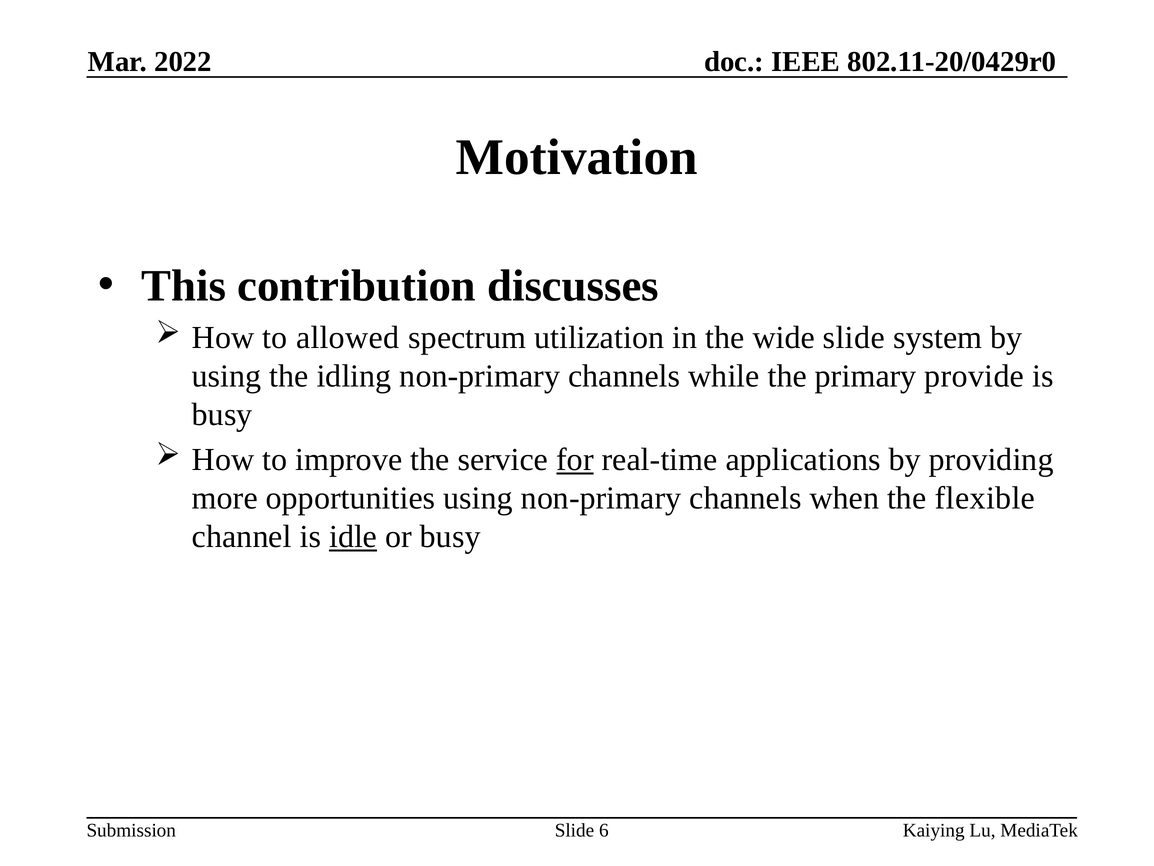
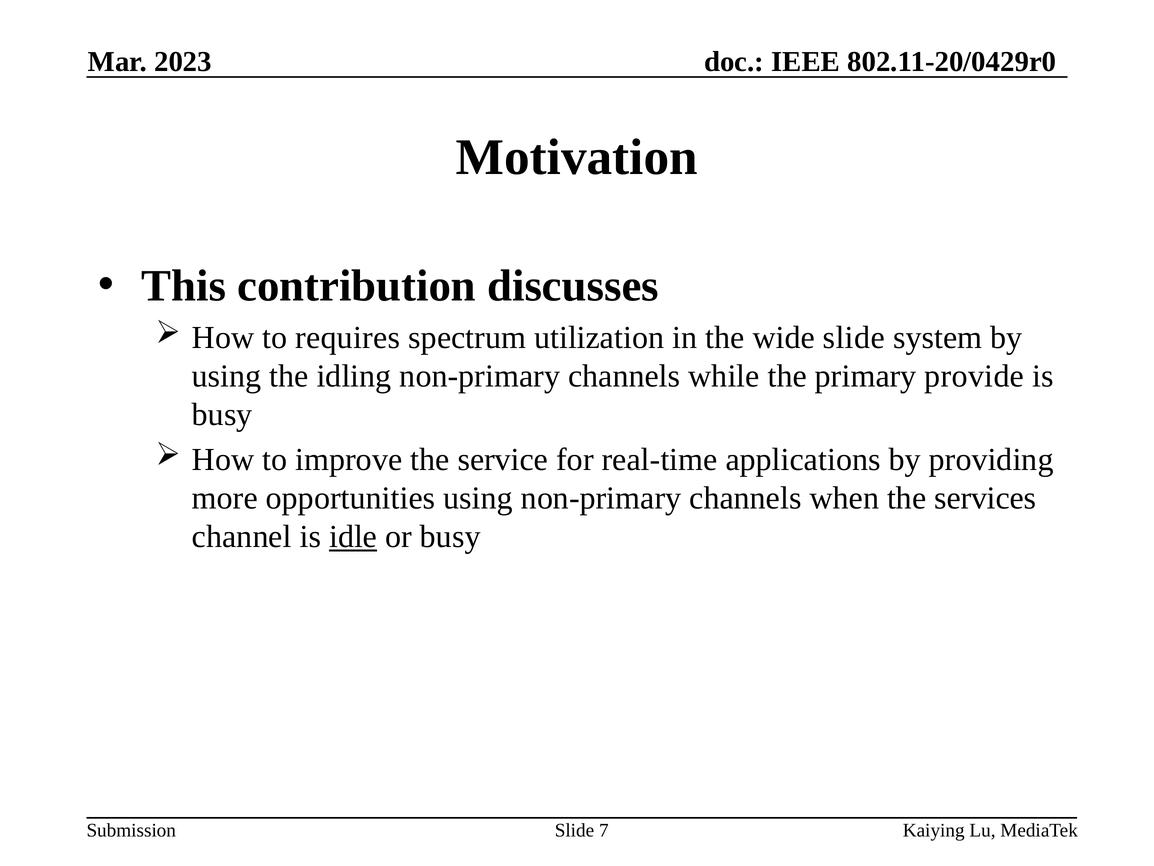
2022: 2022 -> 2023
allowed: allowed -> requires
for underline: present -> none
flexible: flexible -> services
6: 6 -> 7
